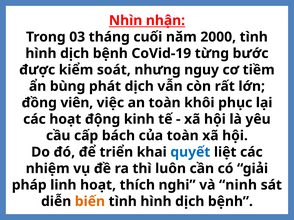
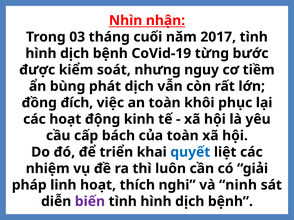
2000: 2000 -> 2017
viên: viên -> đích
biến colour: orange -> purple
